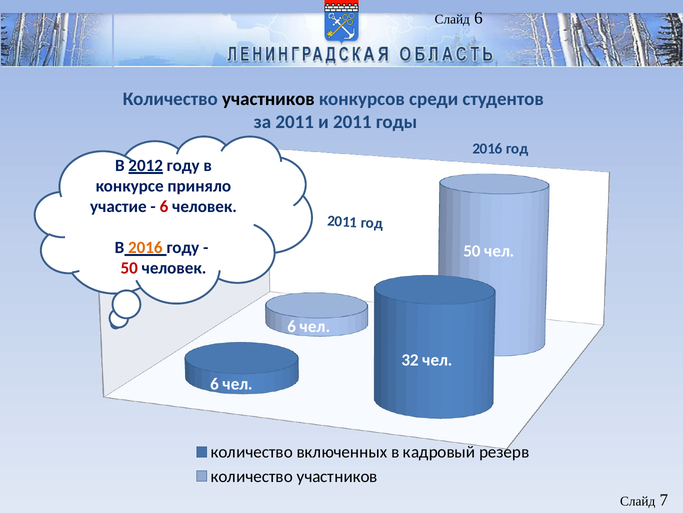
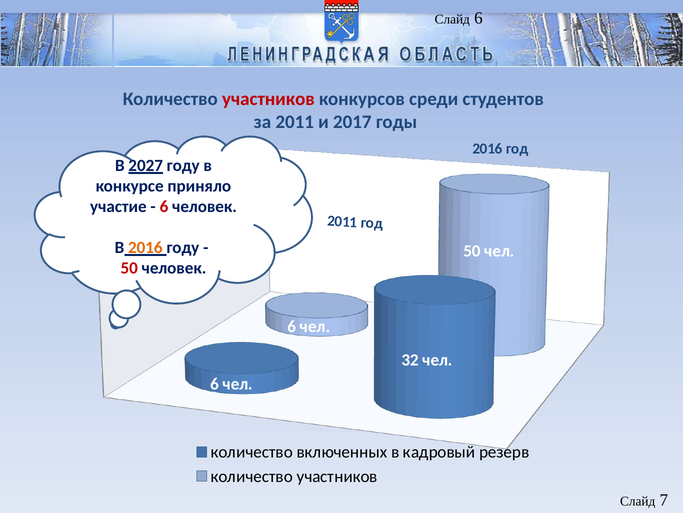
участников at (268, 99) colour: black -> red
и 2011: 2011 -> 2017
2012: 2012 -> 2027
